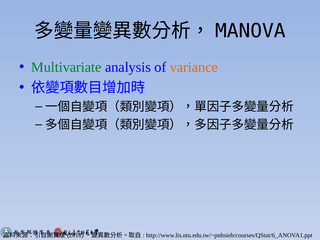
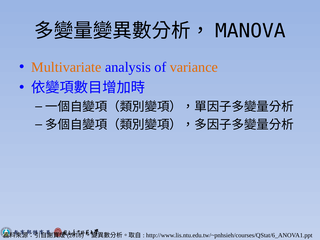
Multivariate colour: green -> orange
